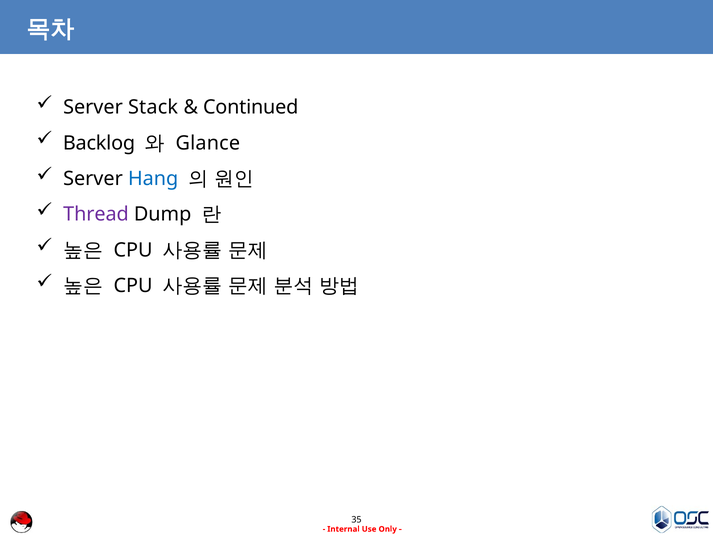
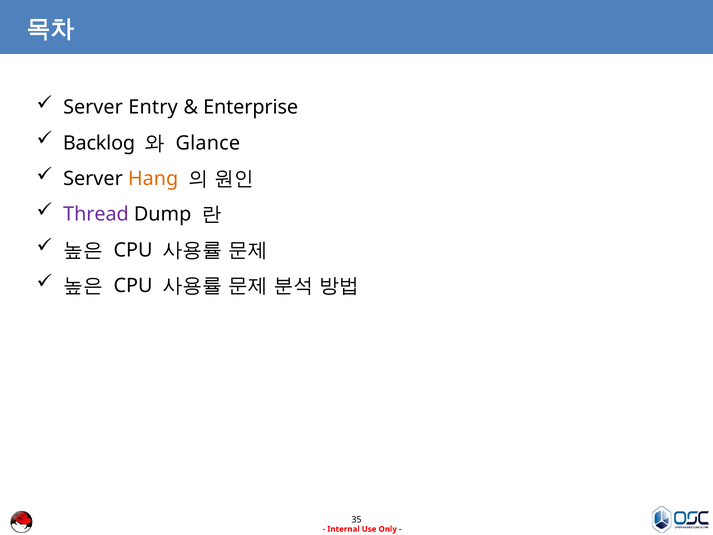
Stack: Stack -> Entry
Continued: Continued -> Enterprise
Hang colour: blue -> orange
